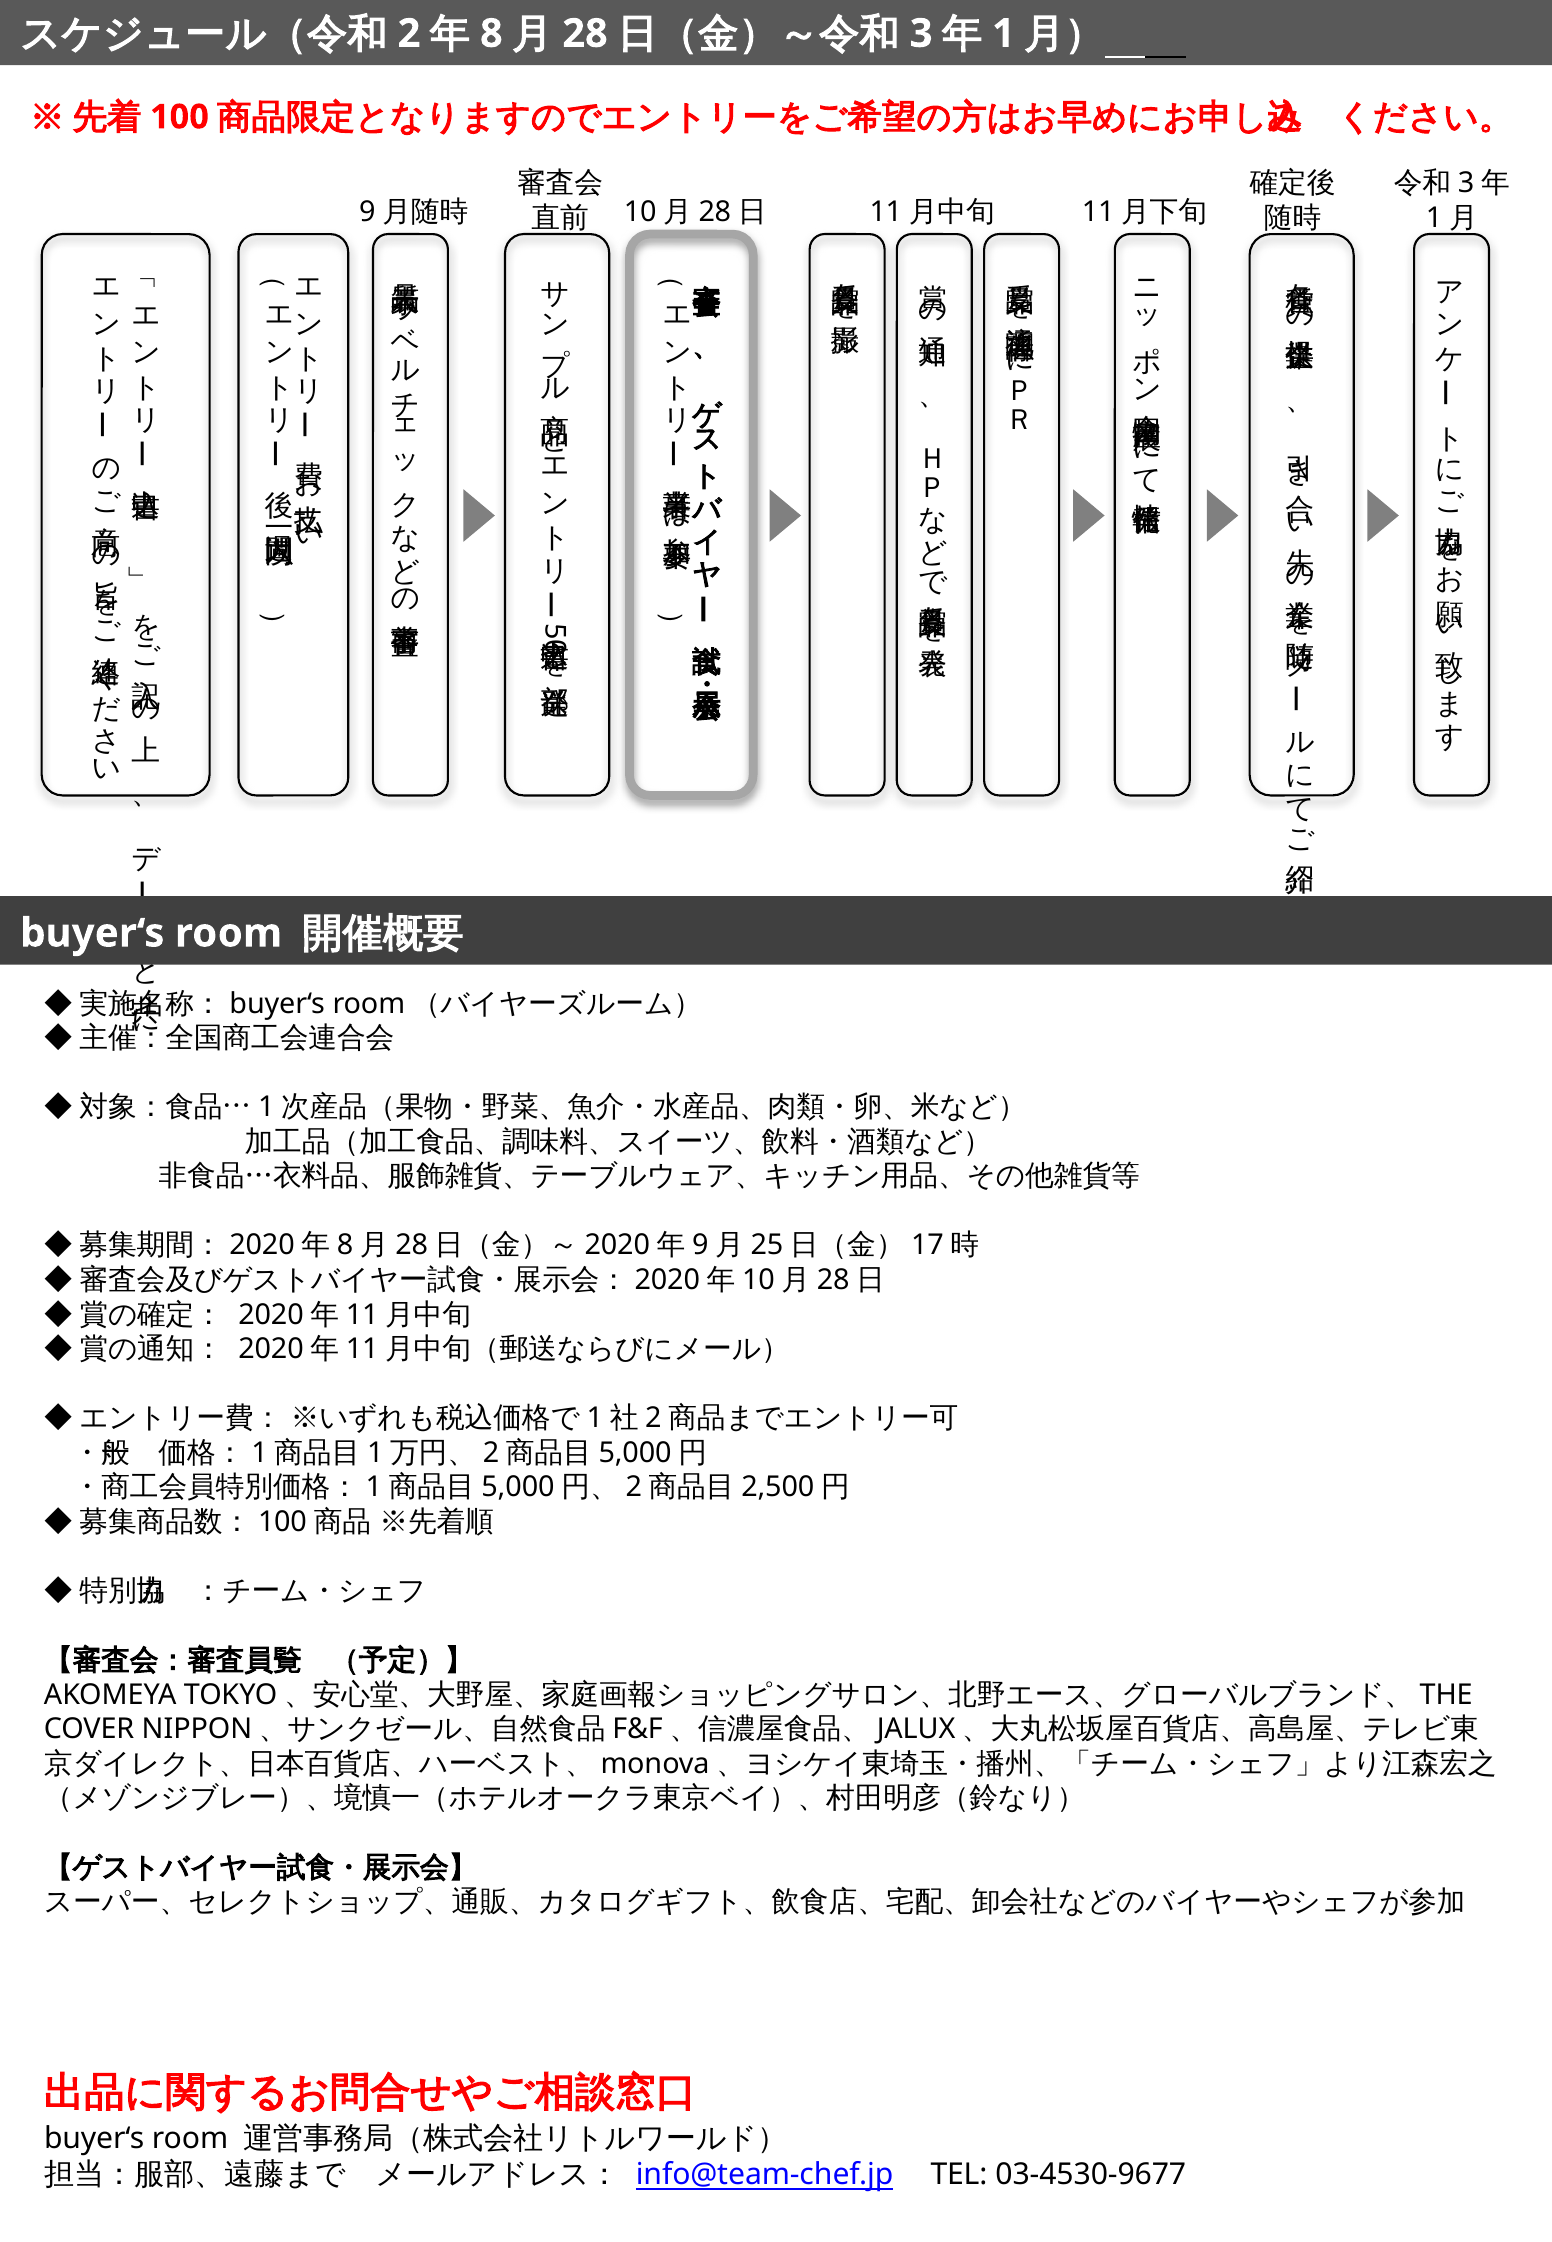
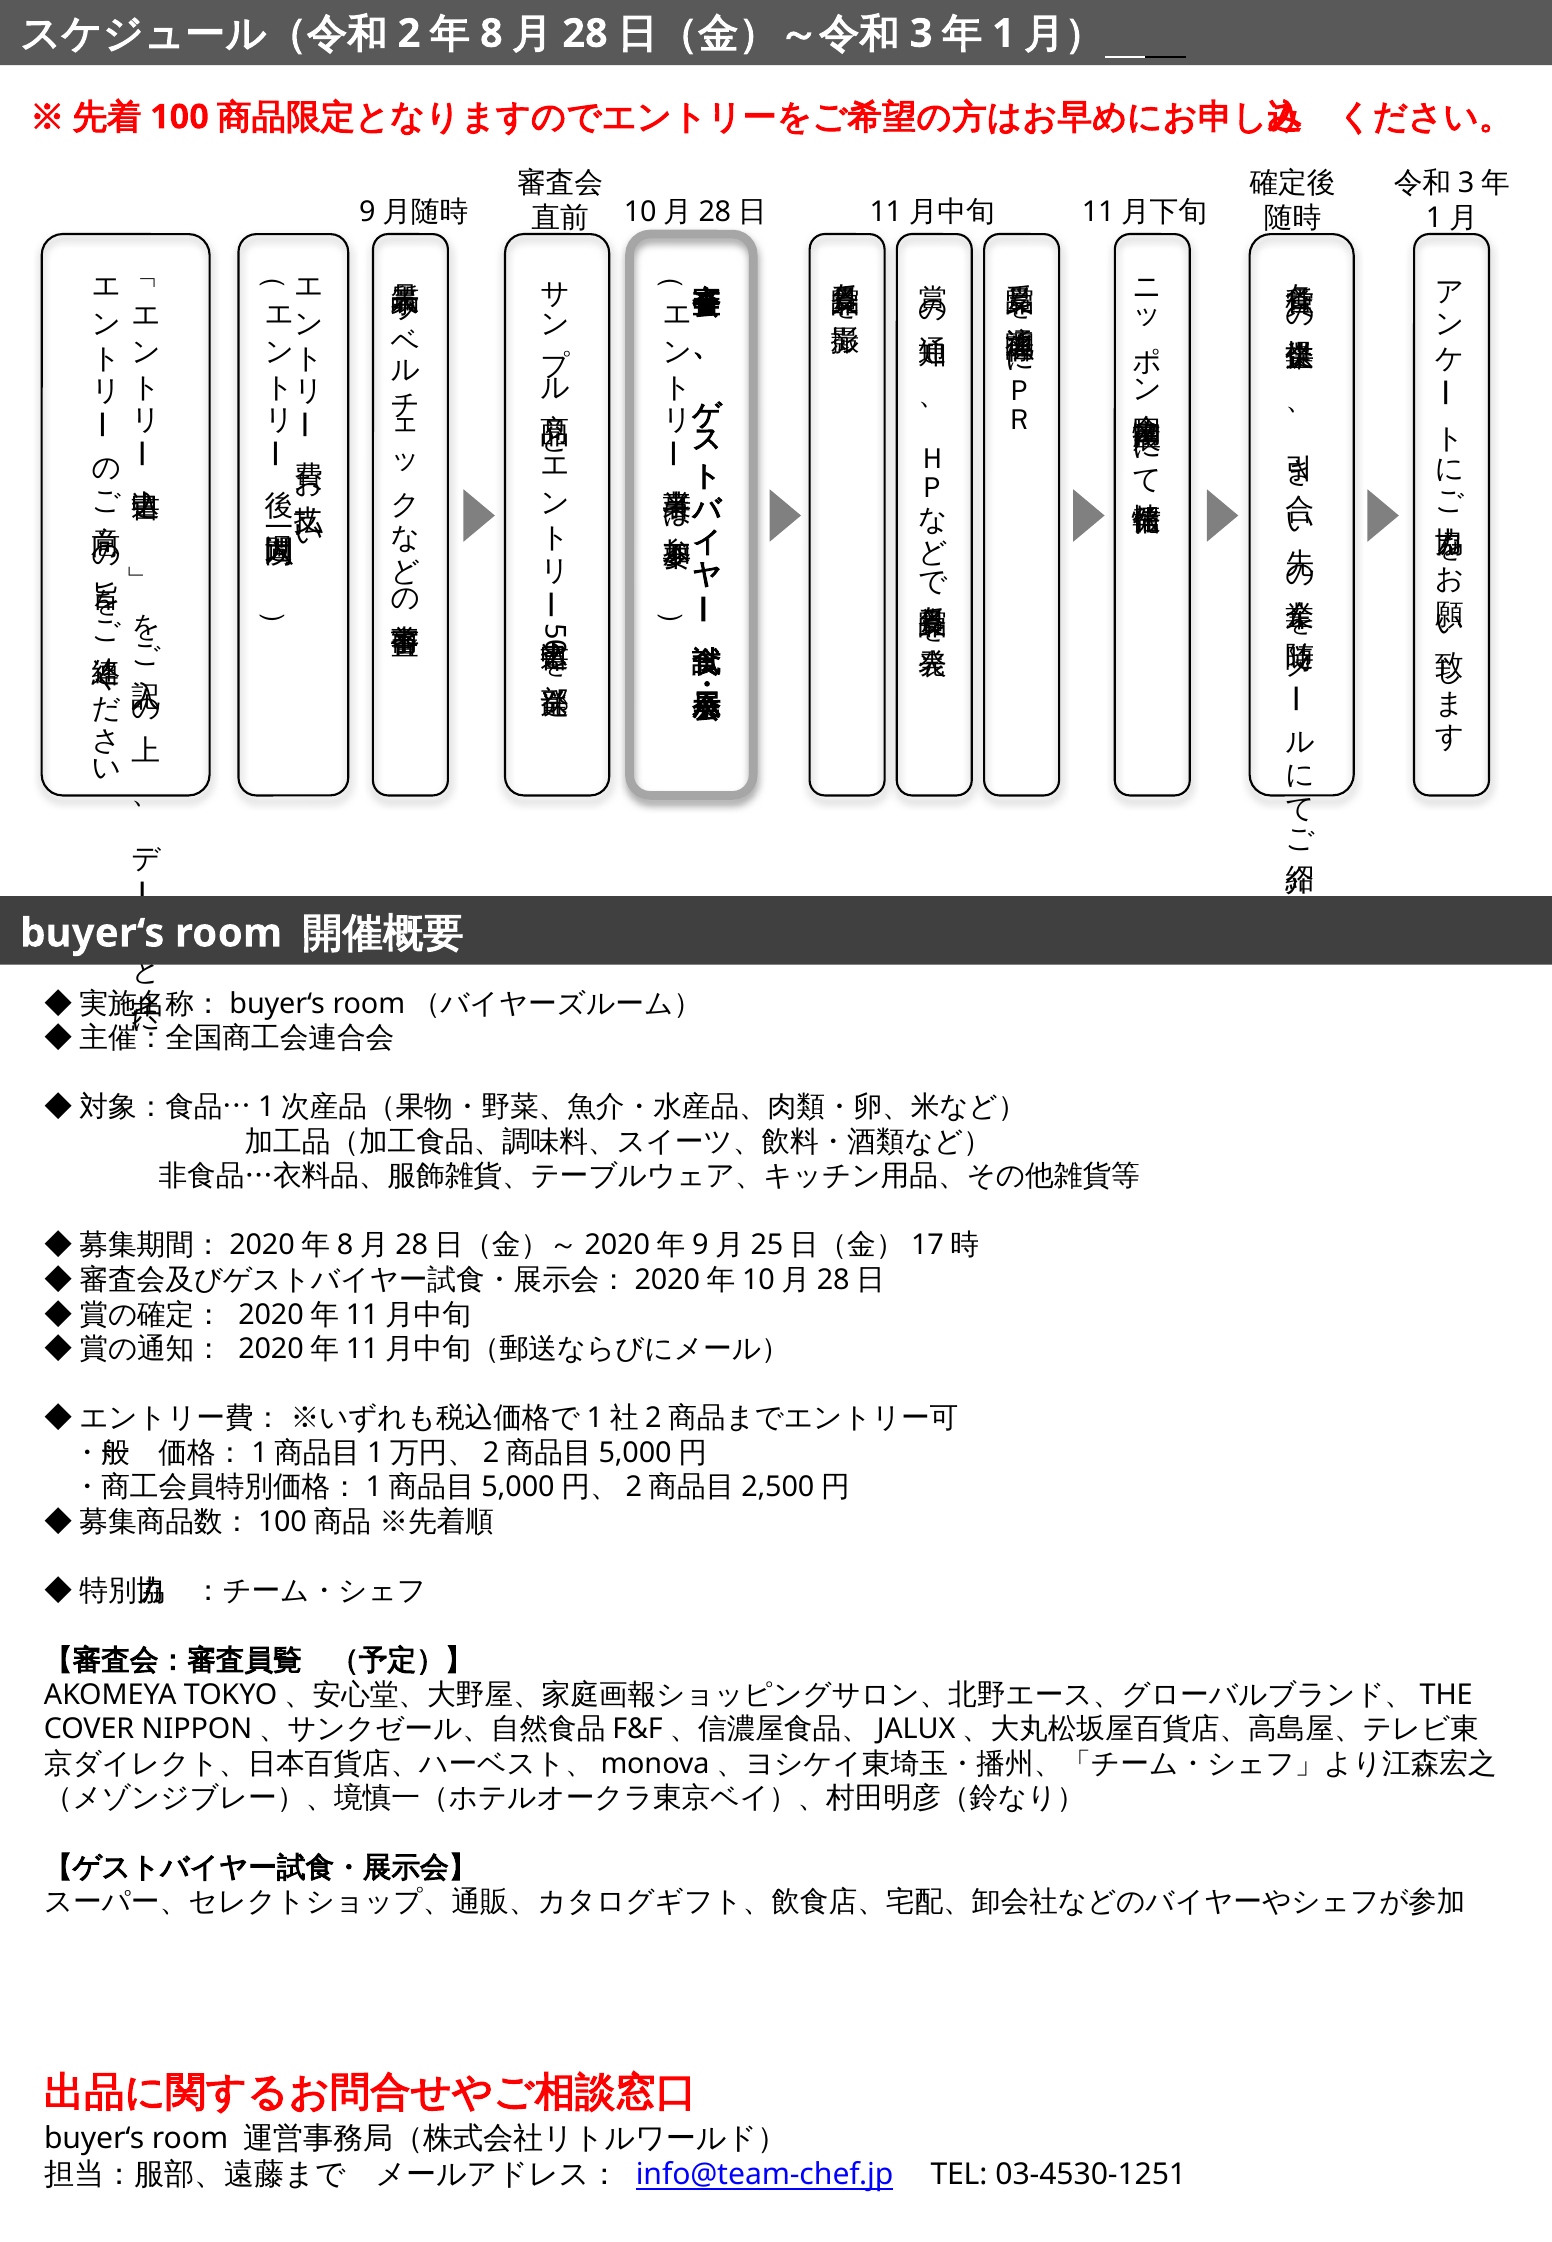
03-4530-9677: 03-4530-9677 -> 03-4530-1251
